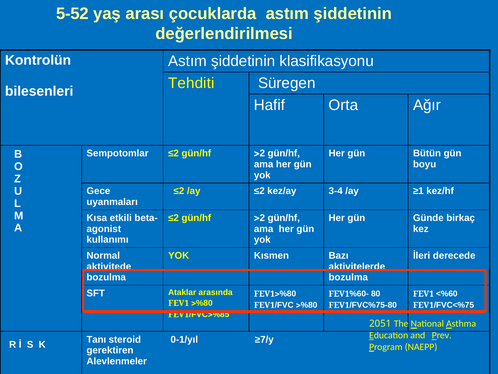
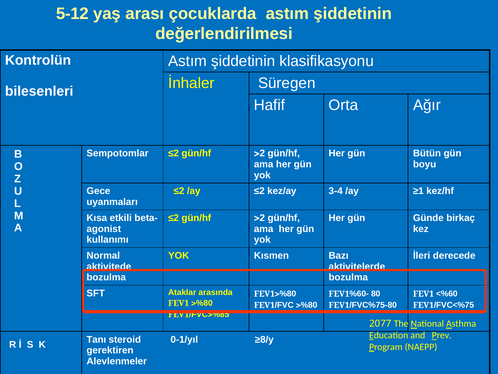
5-52: 5-52 -> 5-12
Tehditi: Tehditi -> İnhaler
2051: 2051 -> 2077
≥7/y: ≥7/y -> ≥8/y
